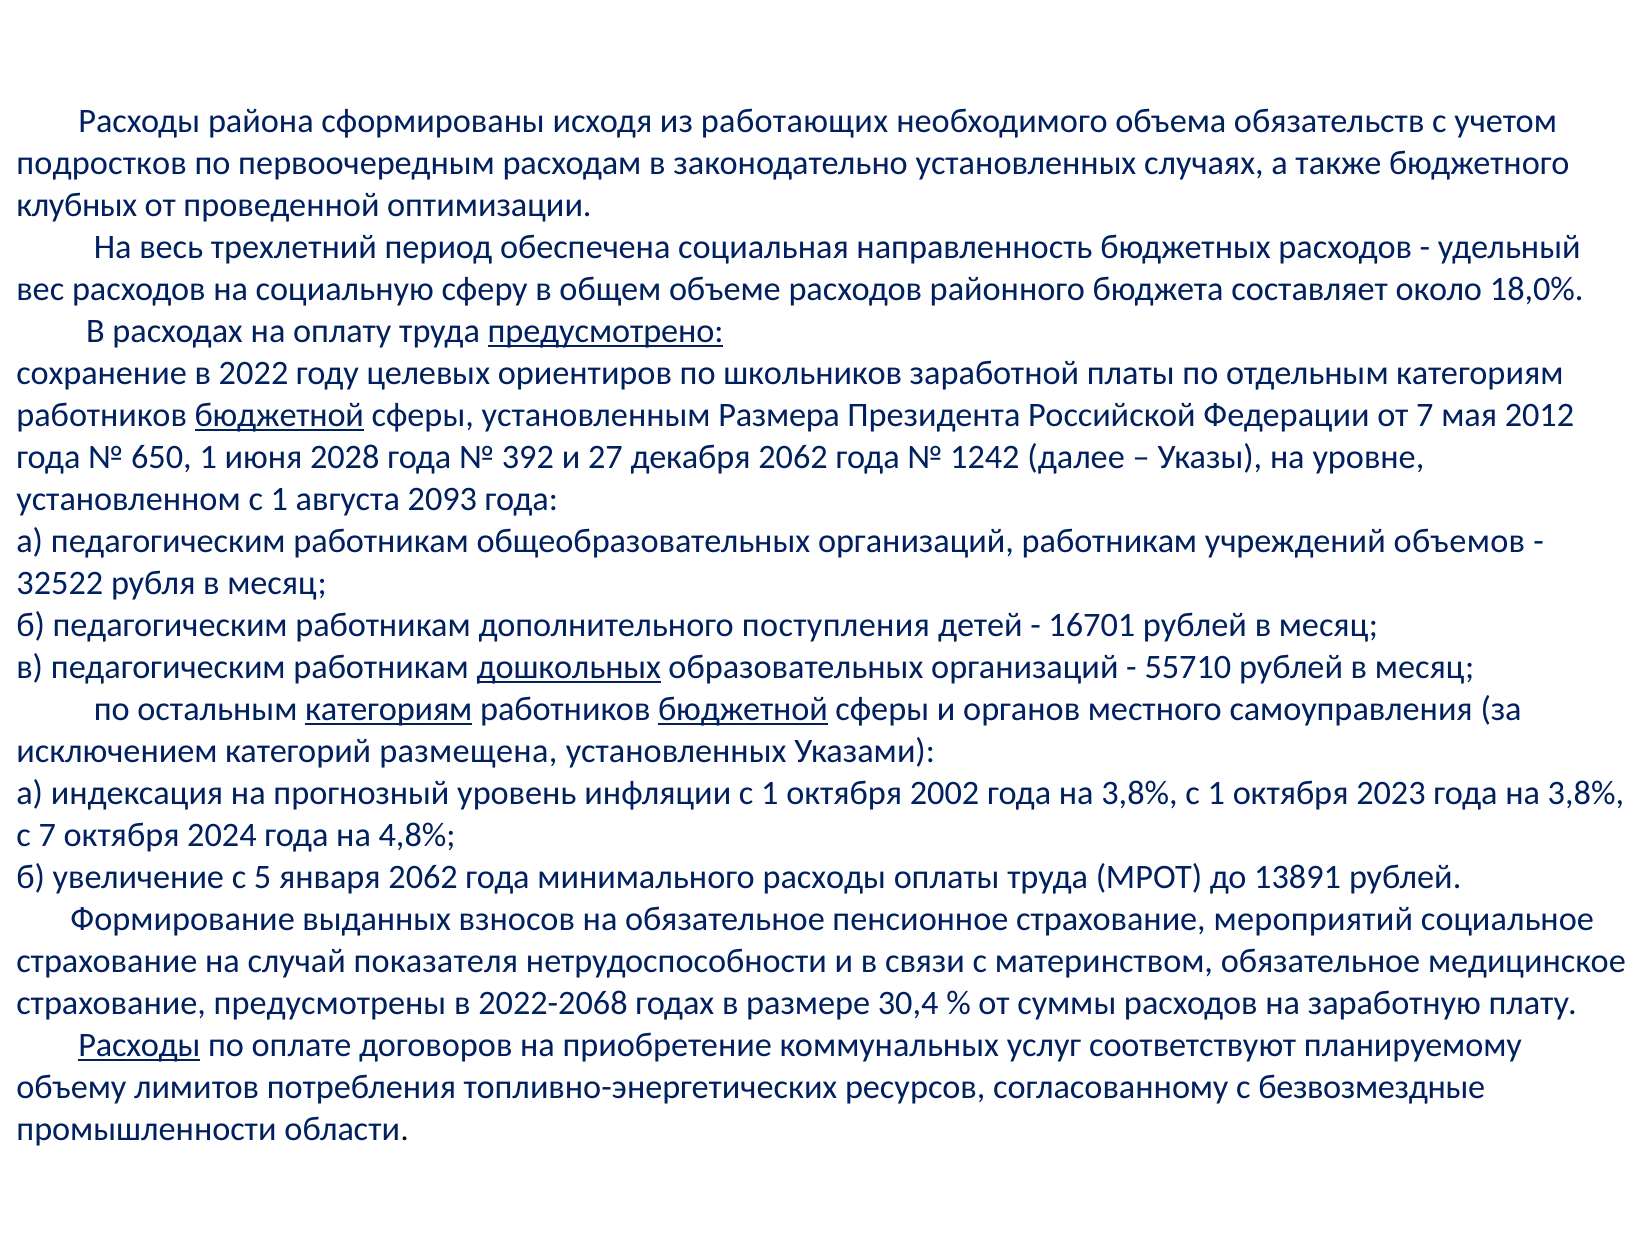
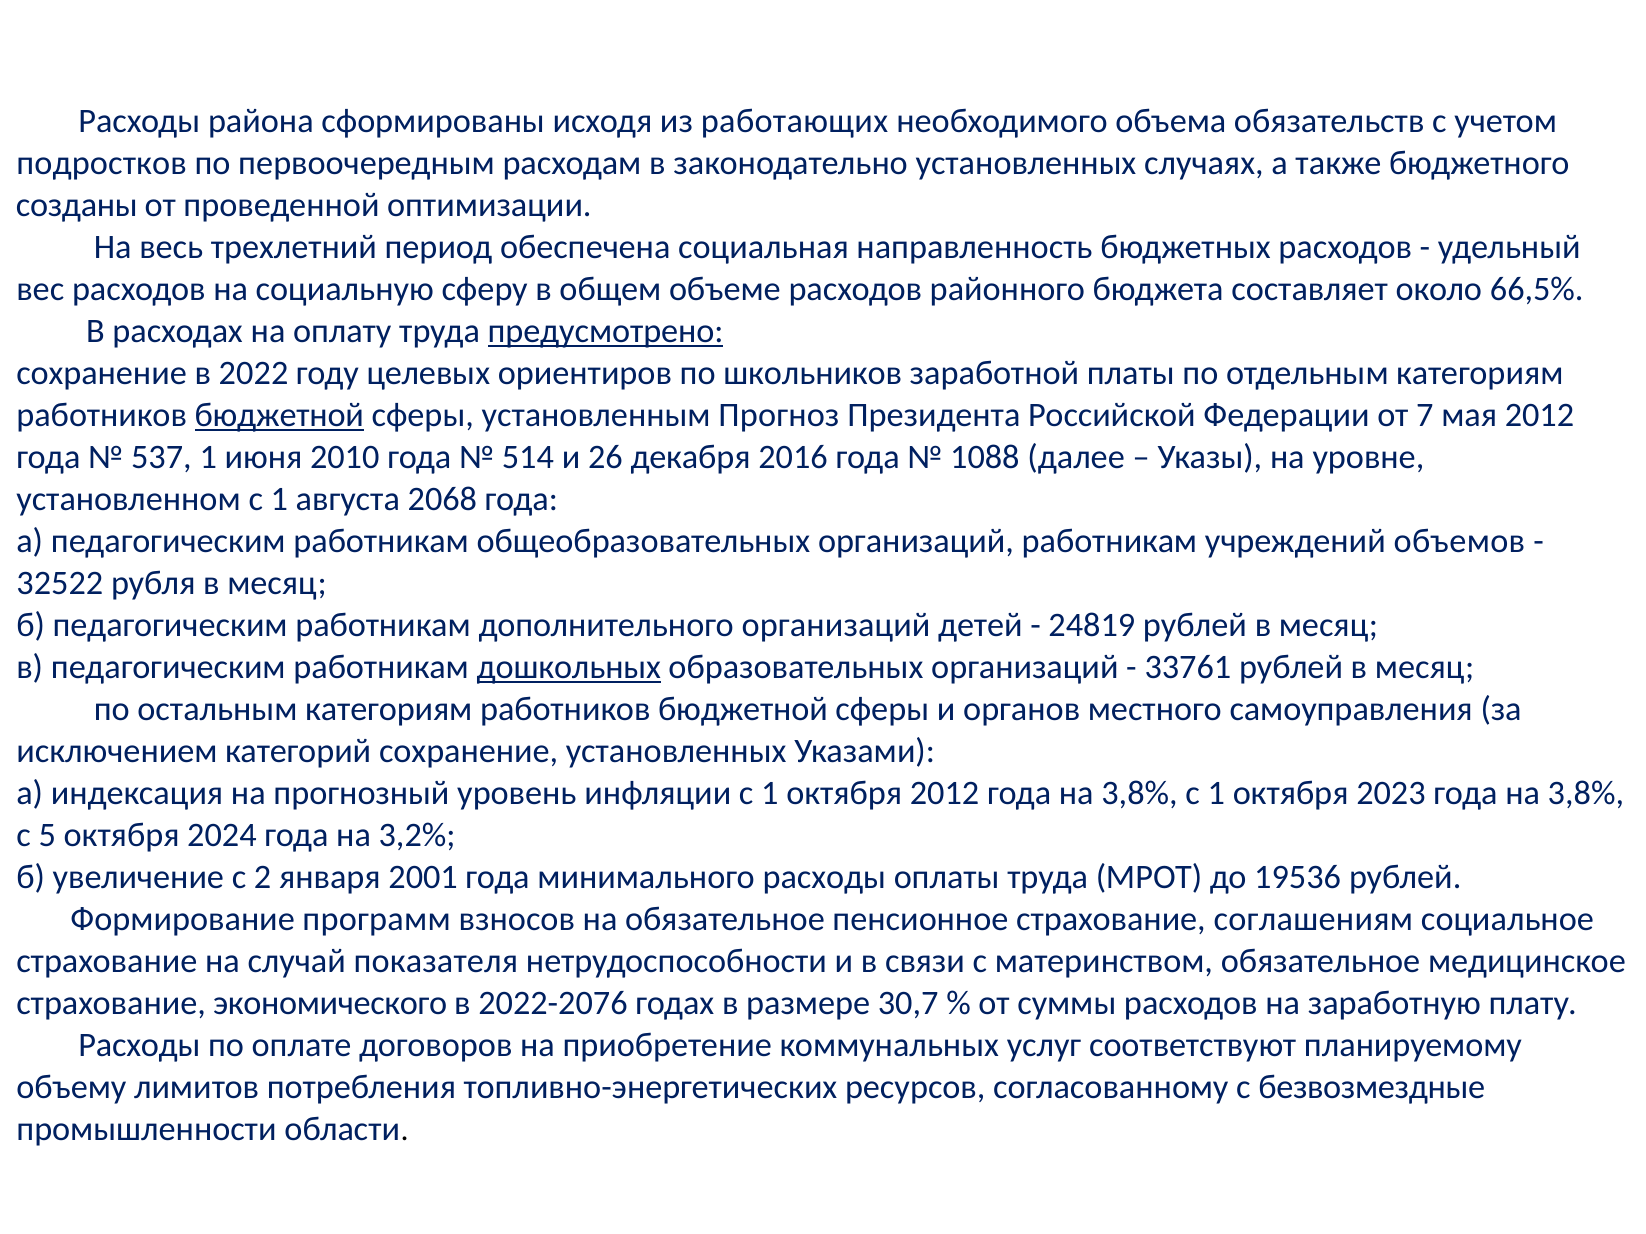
клубных: клубных -> созданы
18,0%: 18,0% -> 66,5%
Размера: Размера -> Прогноз
650: 650 -> 537
2028: 2028 -> 2010
392: 392 -> 514
27: 27 -> 26
декабря 2062: 2062 -> 2016
1242: 1242 -> 1088
2093: 2093 -> 2068
дополнительного поступления: поступления -> организаций
16701: 16701 -> 24819
55710: 55710 -> 33761
категориям at (389, 709) underline: present -> none
бюджетной at (743, 709) underline: present -> none
категорий размещена: размещена -> сохранение
октября 2002: 2002 -> 2012
с 7: 7 -> 5
4,8%: 4,8% -> 3,2%
5: 5 -> 2
января 2062: 2062 -> 2001
13891: 13891 -> 19536
выданных: выданных -> программ
мероприятий: мероприятий -> соглашениям
предусмотрены: предусмотрены -> экономического
2022-2068: 2022-2068 -> 2022-2076
30,4: 30,4 -> 30,7
Расходы at (139, 1045) underline: present -> none
